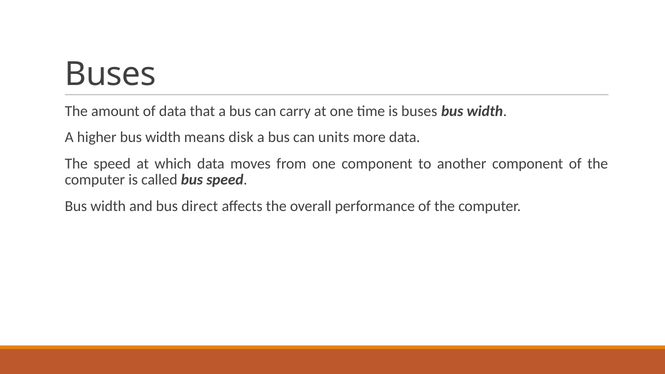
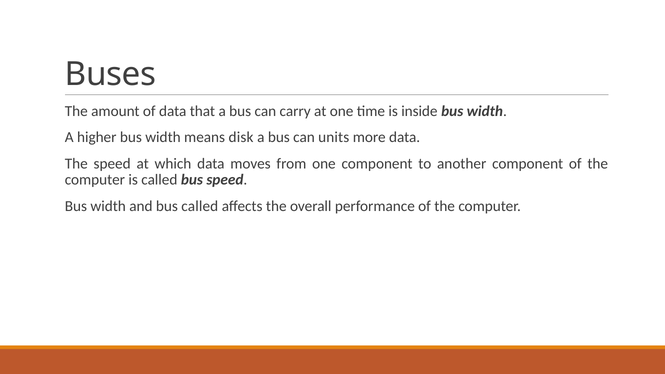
is buses: buses -> inside
bus direct: direct -> called
